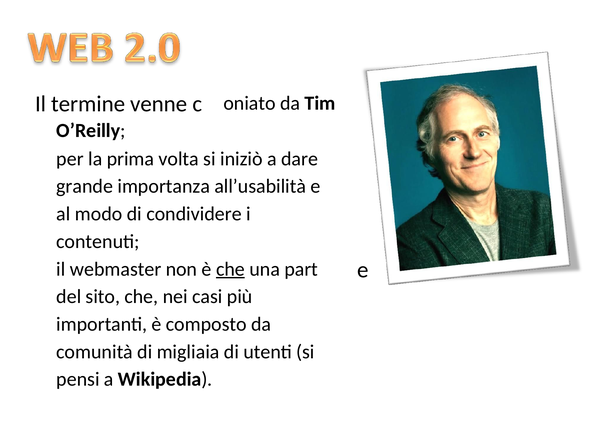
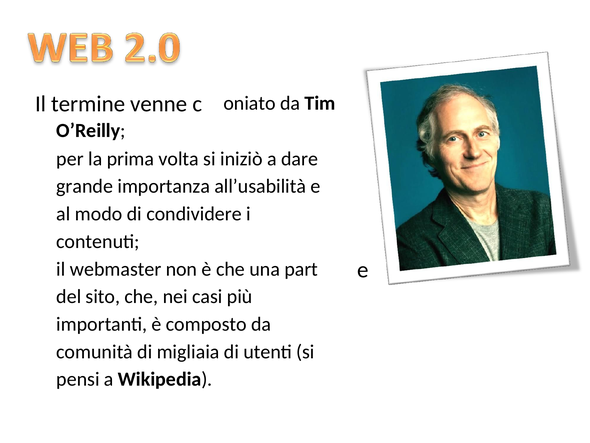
che at (230, 269) underline: present -> none
